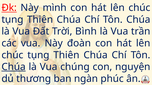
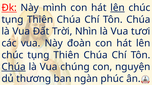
lên at (118, 8) underline: none -> present
Bình: Bình -> Nhìn
trần: trần -> tươi
